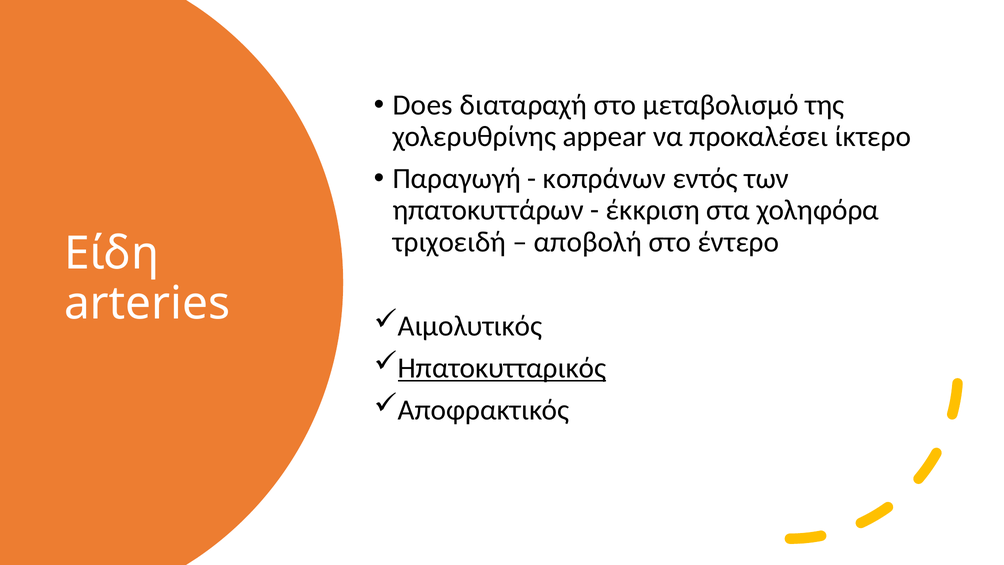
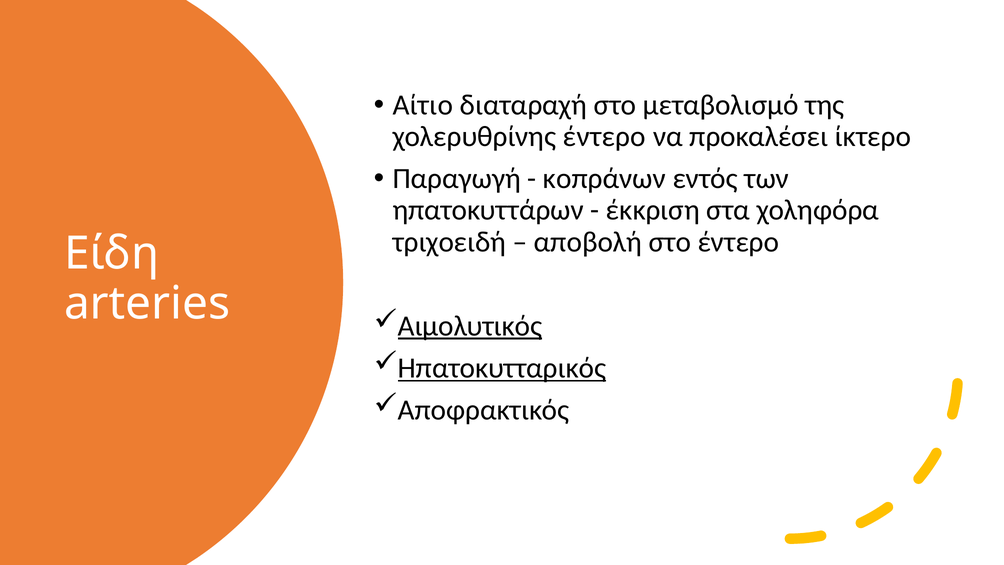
Does: Does -> Αίτιο
χολερυθρίνης appear: appear -> έντερο
Αιμολυτικός underline: none -> present
